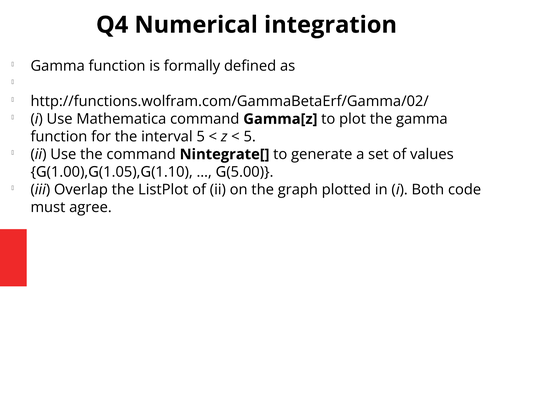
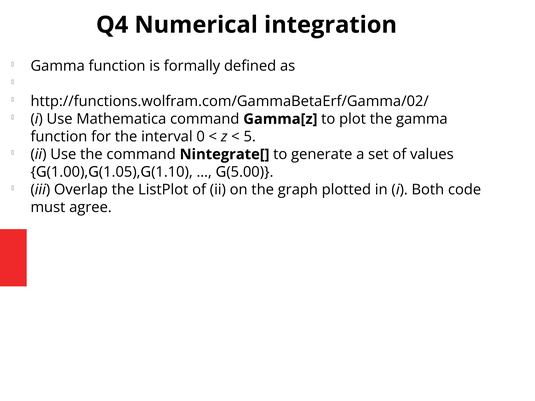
interval 5: 5 -> 0
